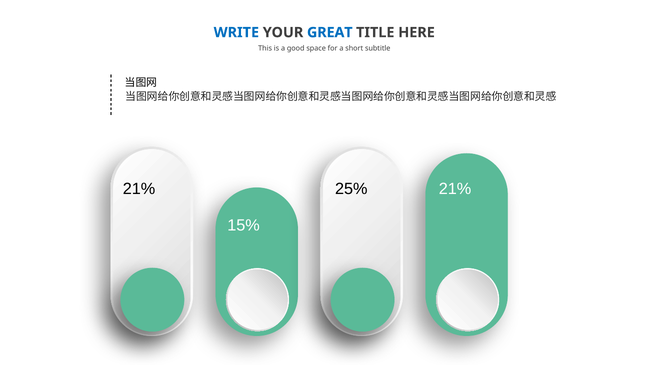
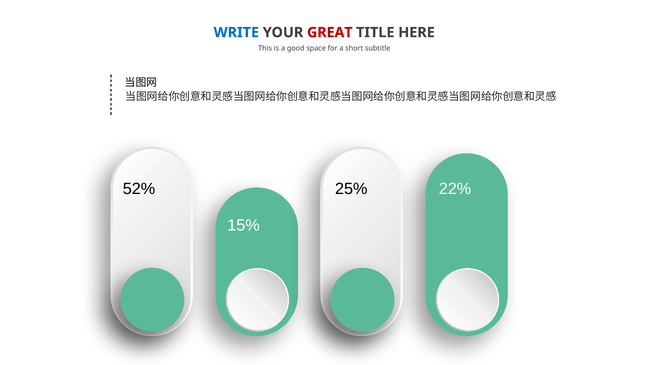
GREAT colour: blue -> red
21% at (139, 189): 21% -> 52%
21% at (455, 189): 21% -> 22%
